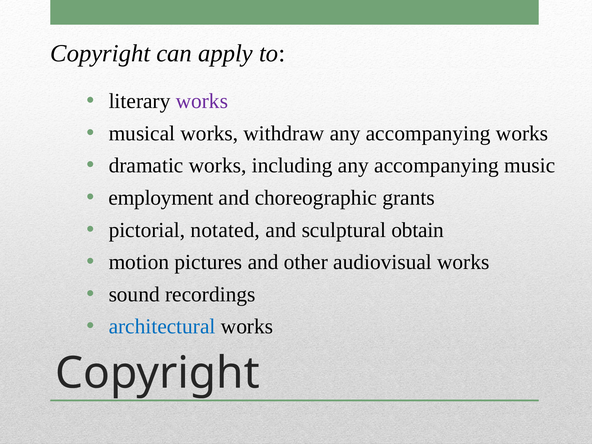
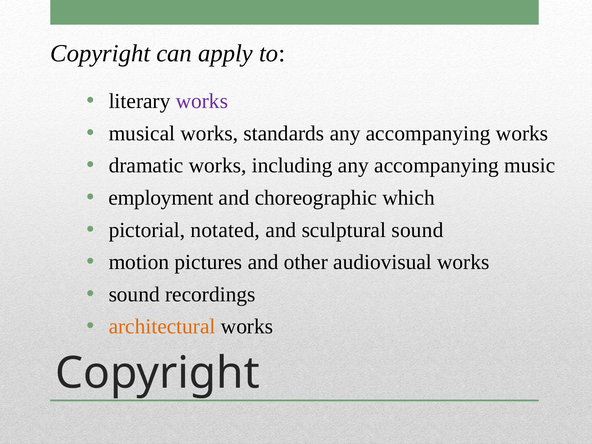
withdraw: withdraw -> standards
grants: grants -> which
sculptural obtain: obtain -> sound
architectural colour: blue -> orange
